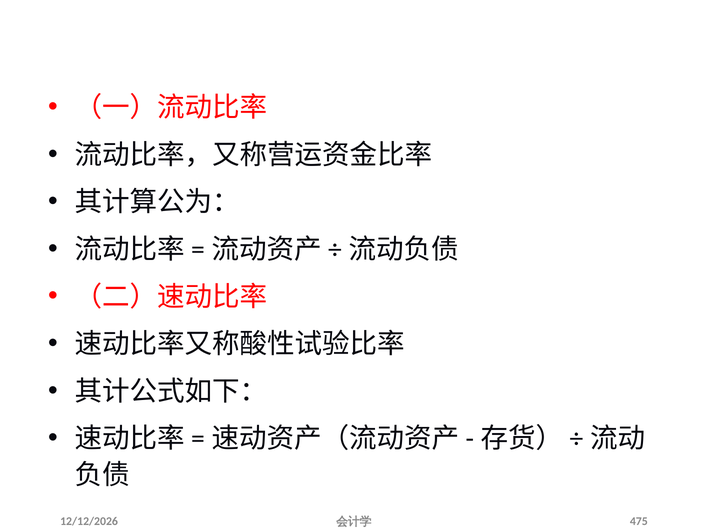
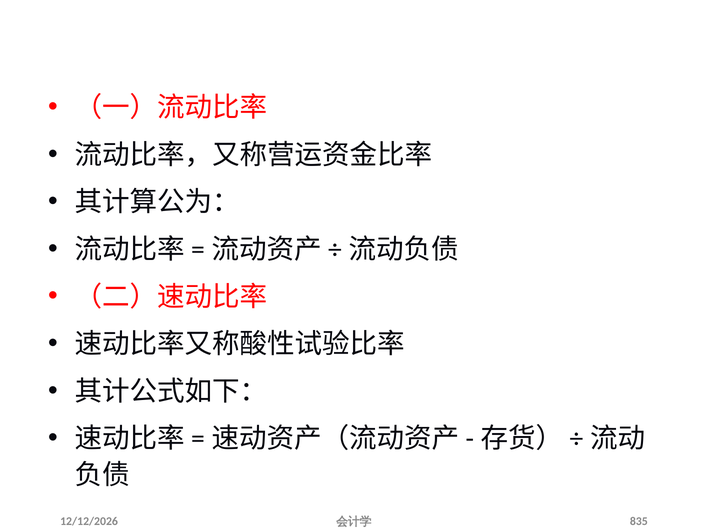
475: 475 -> 835
